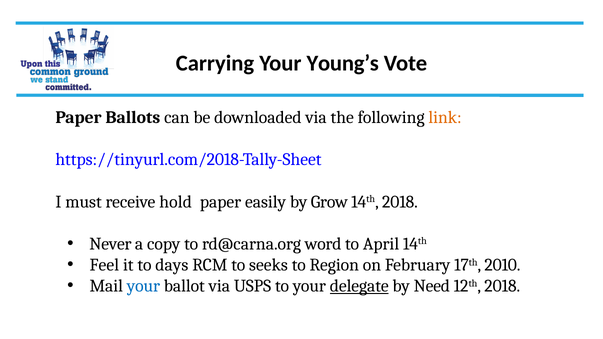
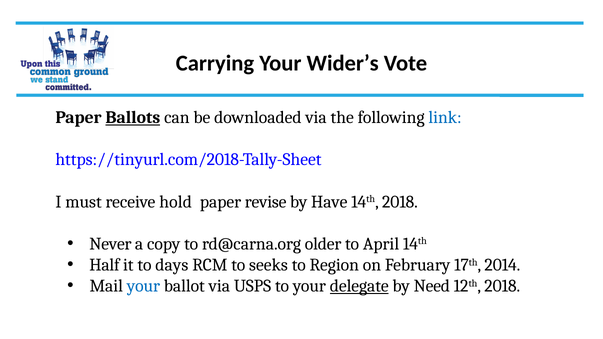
Young’s: Young’s -> Wider’s
Ballots underline: none -> present
link colour: orange -> blue
easily: easily -> revise
Grow: Grow -> Have
word: word -> older
Feel: Feel -> Half
2010: 2010 -> 2014
